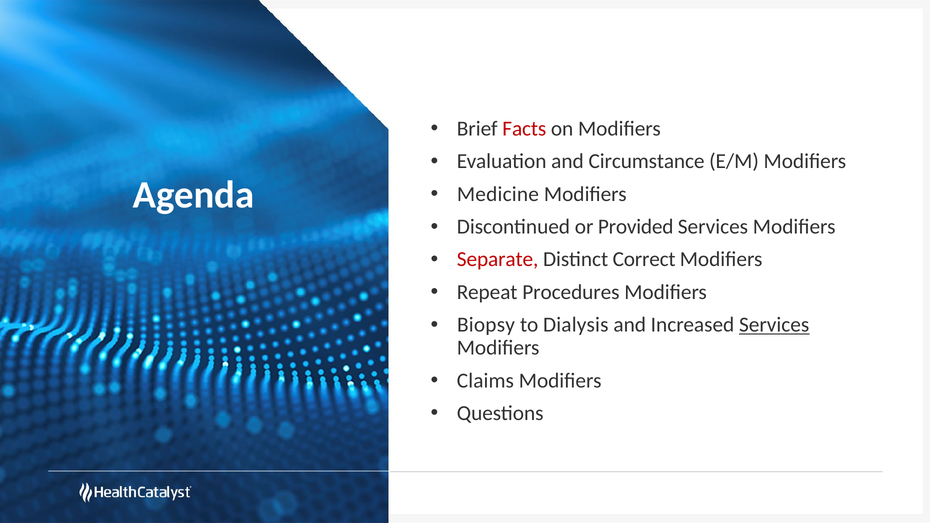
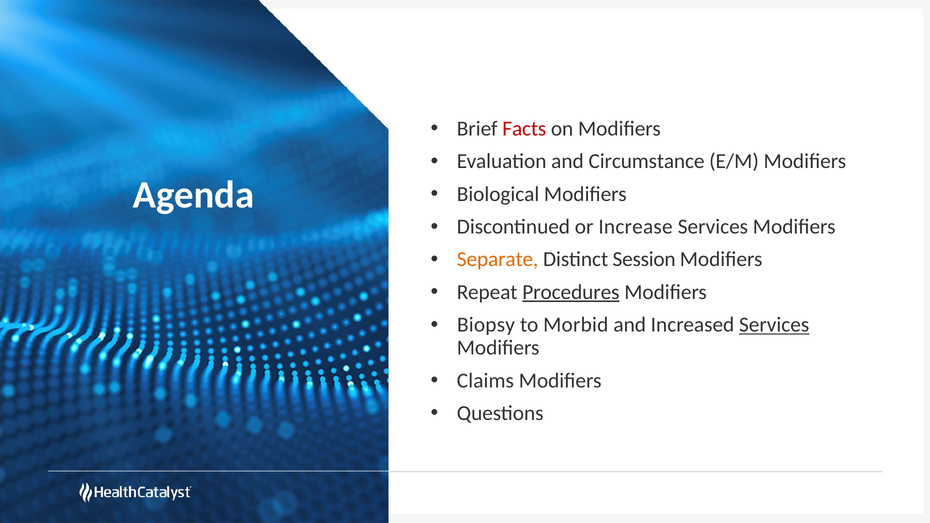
Medicine: Medicine -> Biological
Provided: Provided -> Increase
Separate colour: red -> orange
Correct: Correct -> Session
Procedures underline: none -> present
Dialysis: Dialysis -> Morbid
